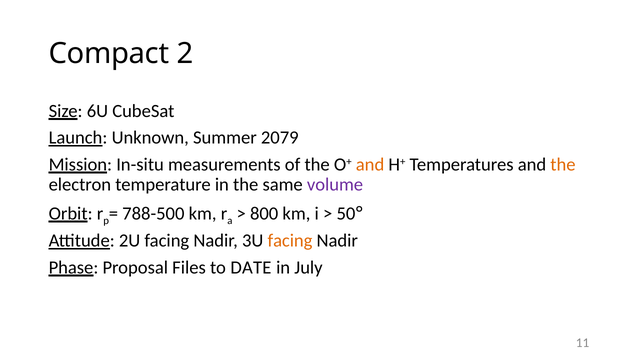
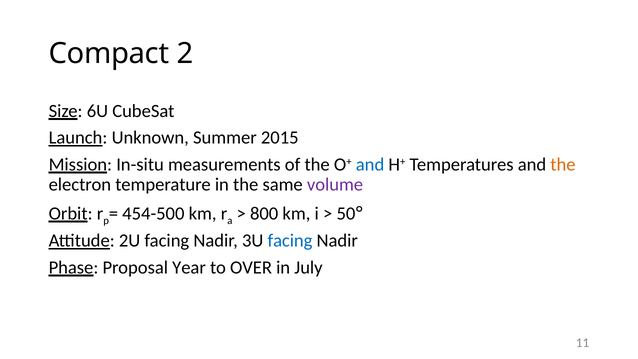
2079: 2079 -> 2015
and at (370, 164) colour: orange -> blue
788-500: 788-500 -> 454-500
facing at (290, 241) colour: orange -> blue
Files: Files -> Year
DATE: DATE -> OVER
